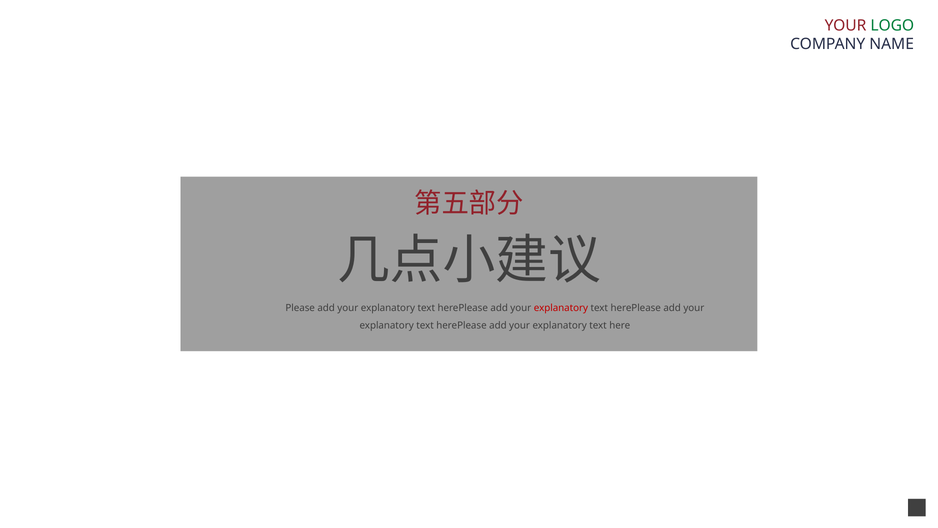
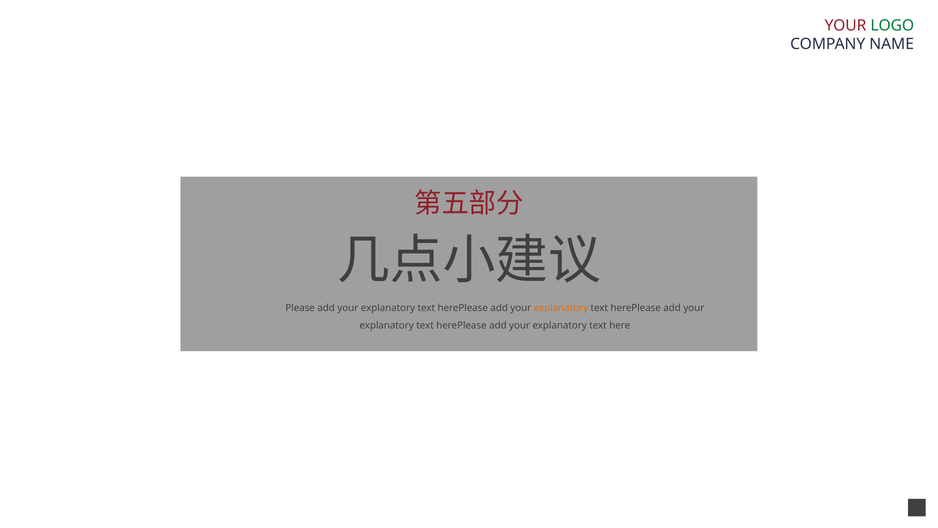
explanatory at (561, 308) colour: red -> orange
